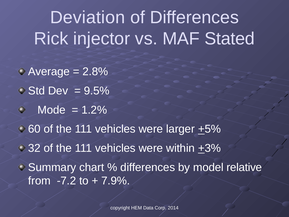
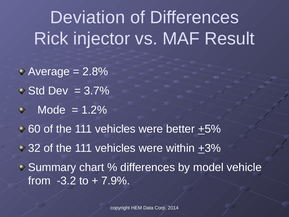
Stated: Stated -> Result
9.5%: 9.5% -> 3.7%
larger: larger -> better
relative: relative -> vehicle
-7.2: -7.2 -> -3.2
